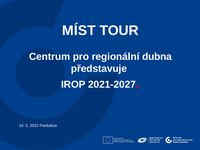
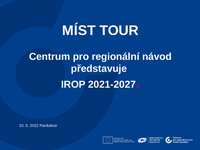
dubna: dubna -> návod
